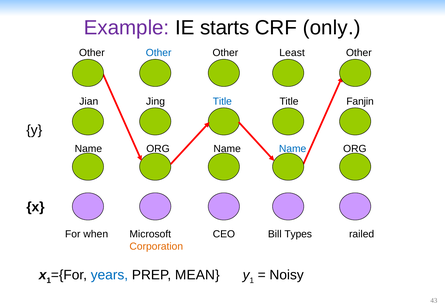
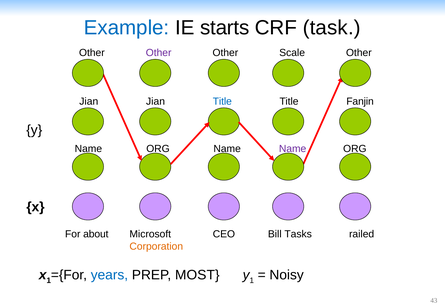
Example colour: purple -> blue
only: only -> task
Other at (159, 53) colour: blue -> purple
Least: Least -> Scale
Jing at (156, 101): Jing -> Jian
Name at (293, 149) colour: blue -> purple
when: when -> about
Types: Types -> Tasks
MEAN: MEAN -> MOST
